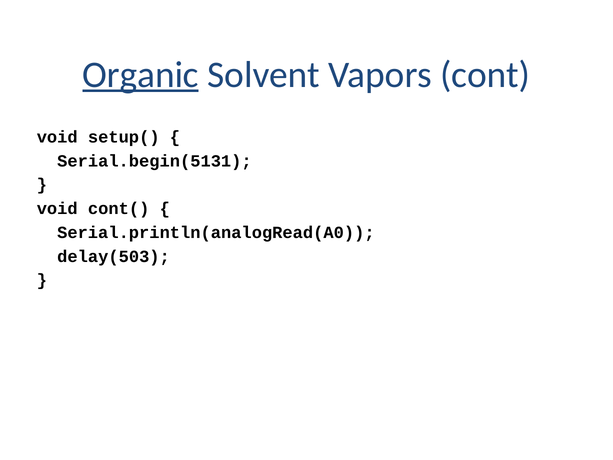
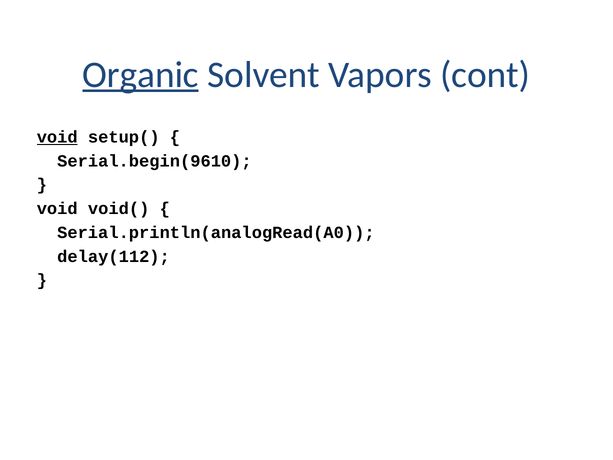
void at (57, 137) underline: none -> present
Serial.begin(5131: Serial.begin(5131 -> Serial.begin(9610
cont(: cont( -> void(
delay(503: delay(503 -> delay(112
